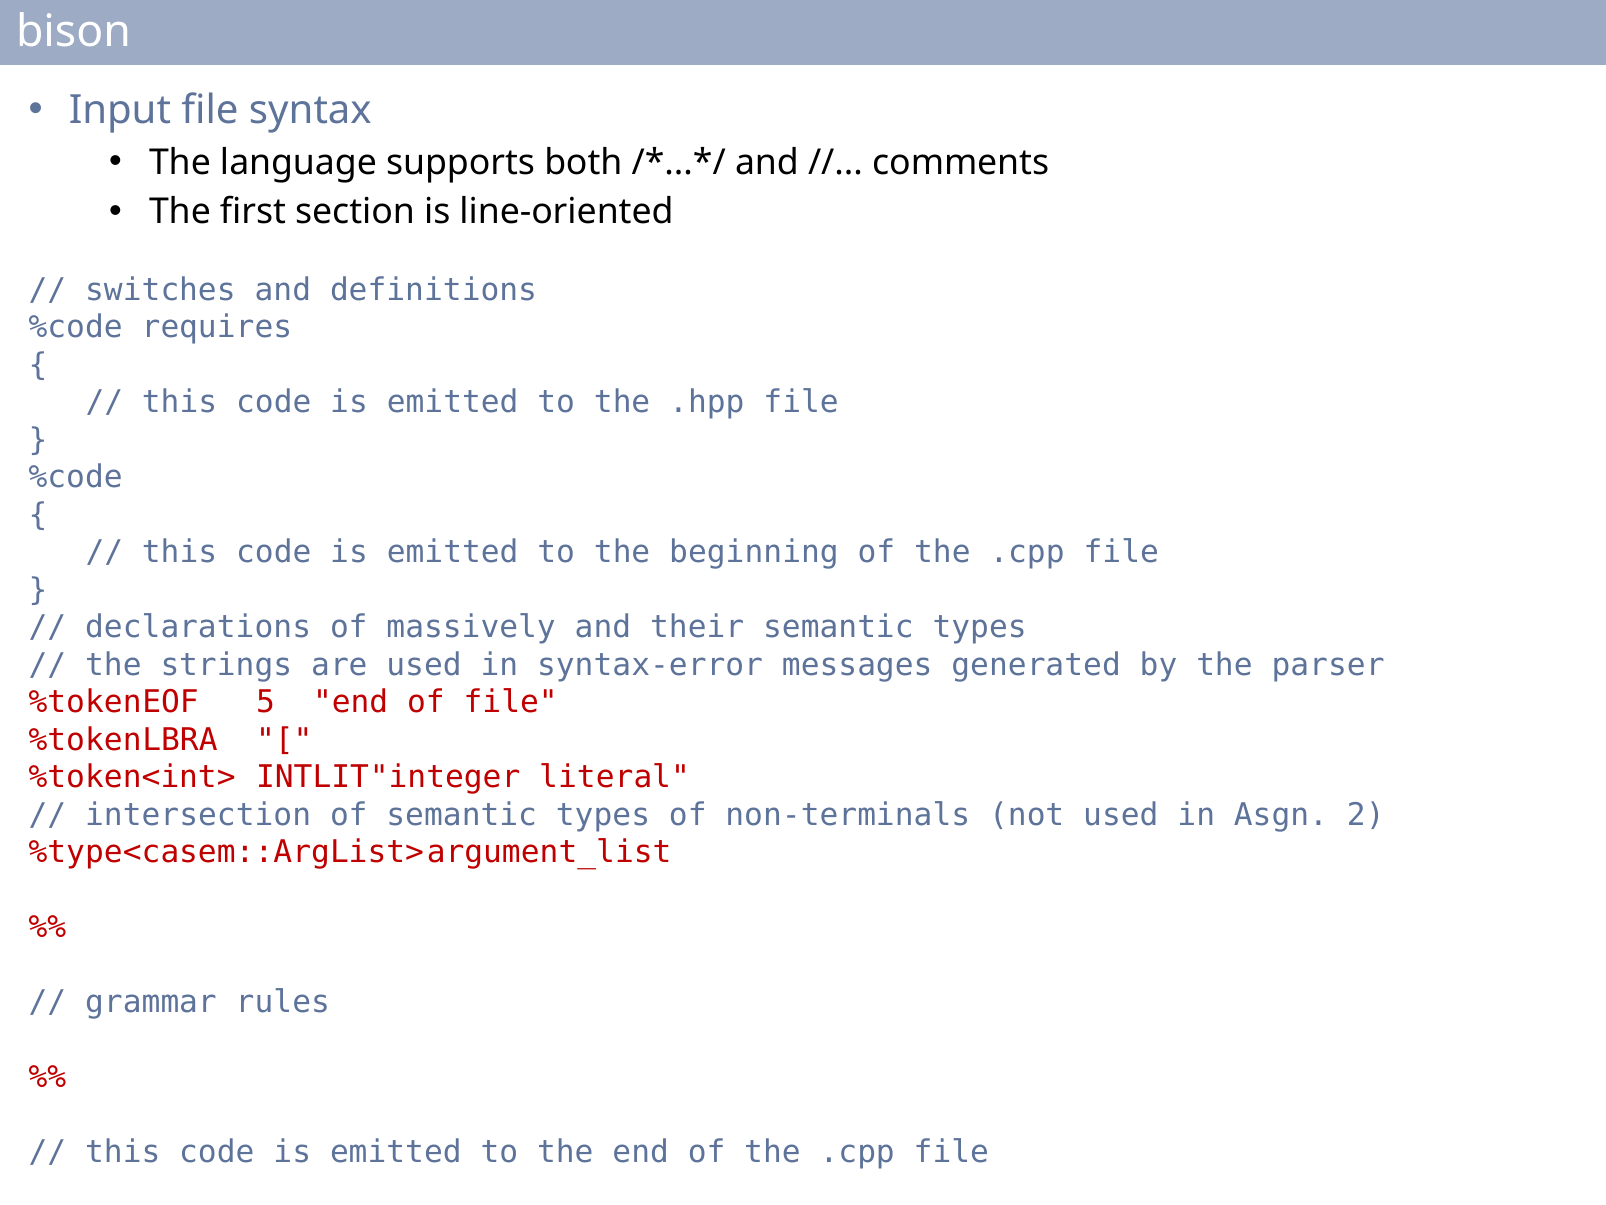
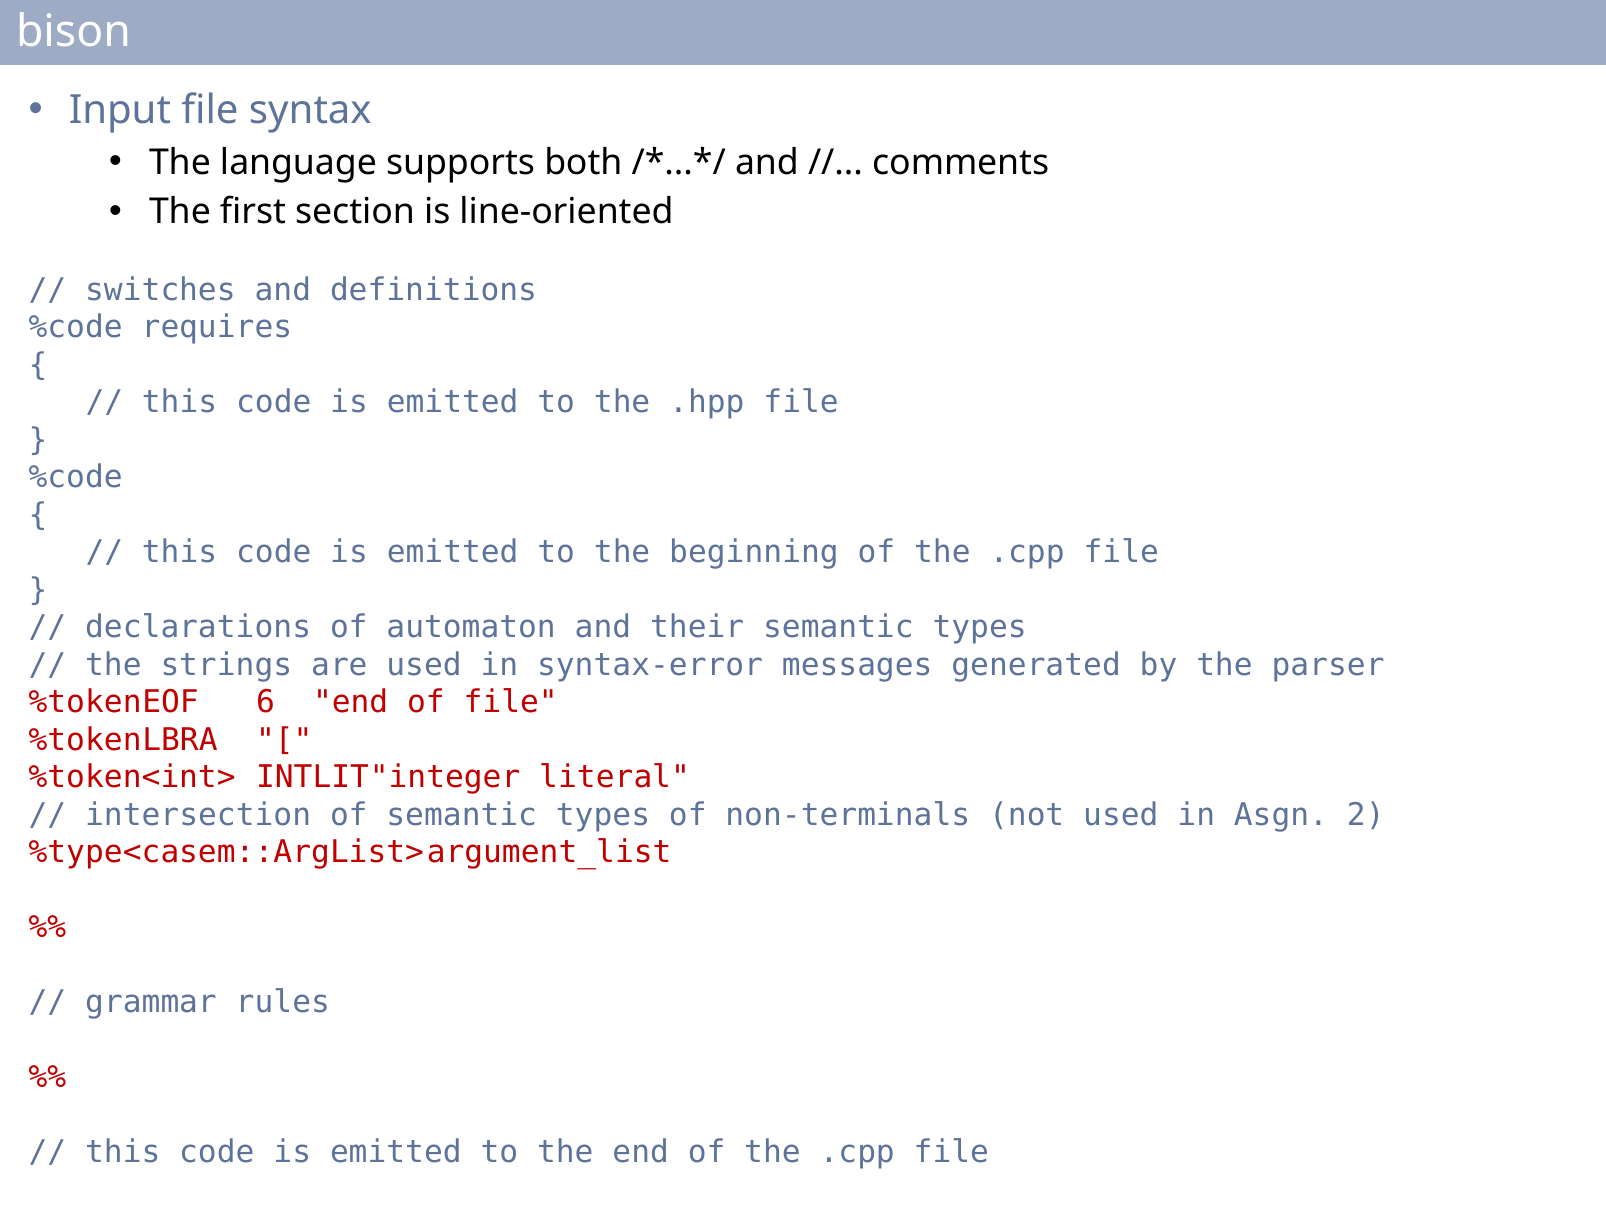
massively: massively -> automaton
5: 5 -> 6
